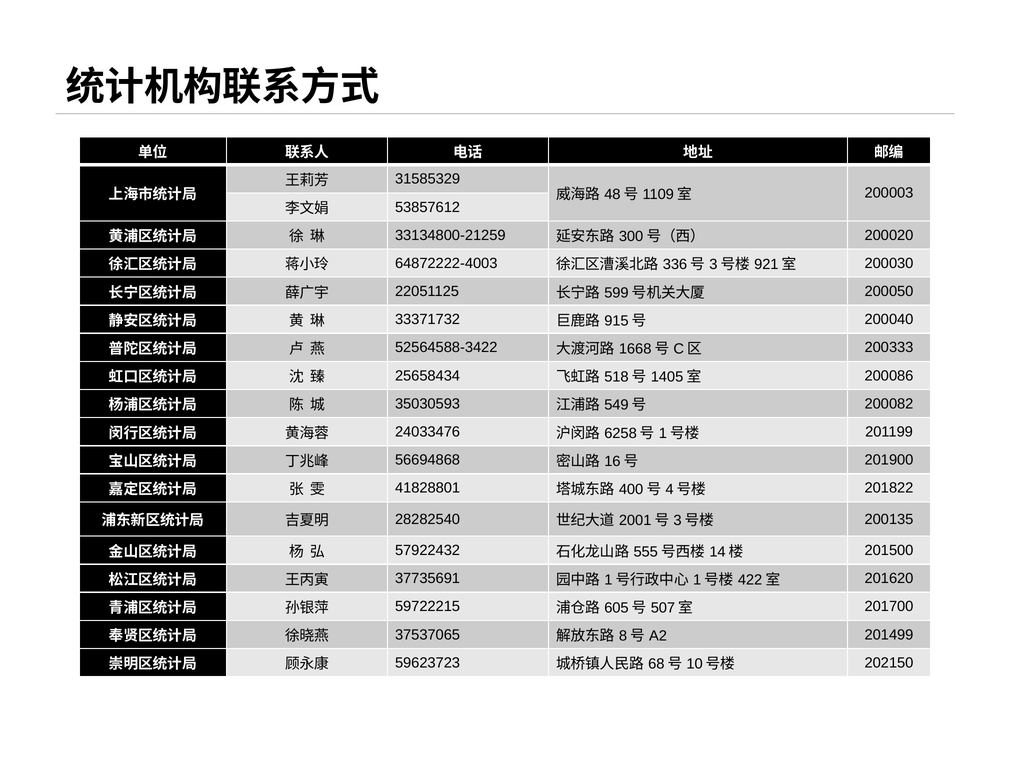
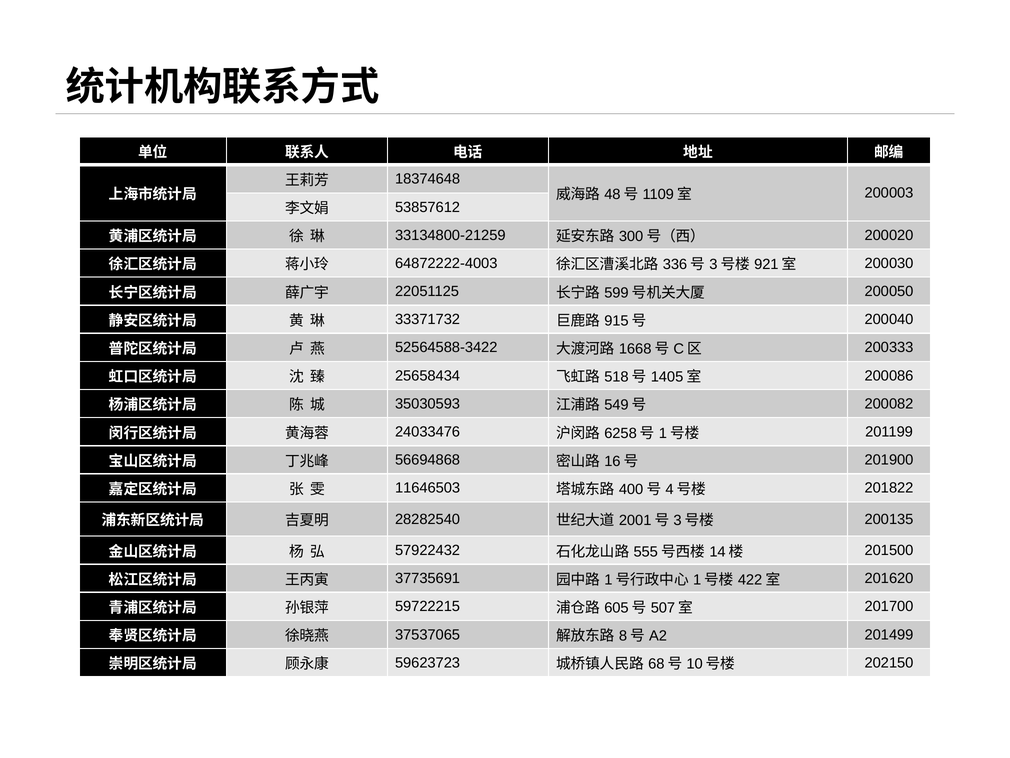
31585329: 31585329 -> 18374648
41828801: 41828801 -> 11646503
